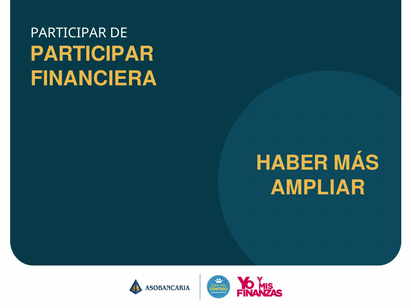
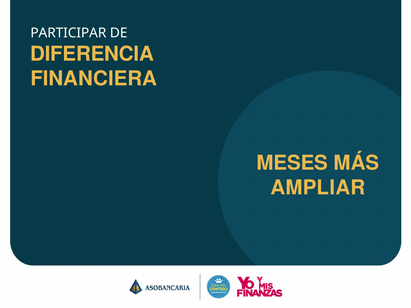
PARTICIPAR at (92, 54): PARTICIPAR -> DIFERENCIA
HABER: HABER -> MESES
